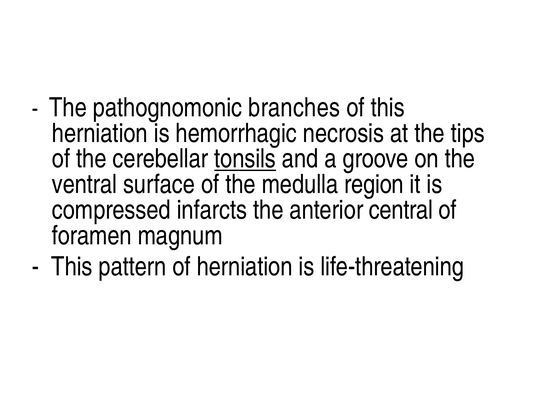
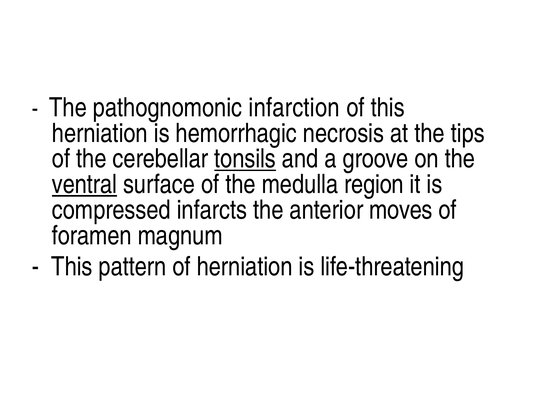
branches: branches -> infarction
ventral underline: none -> present
central: central -> moves
